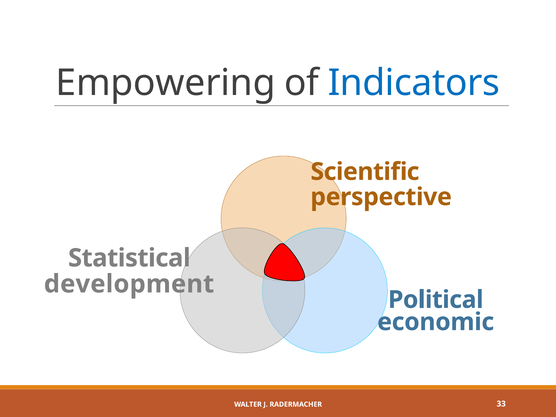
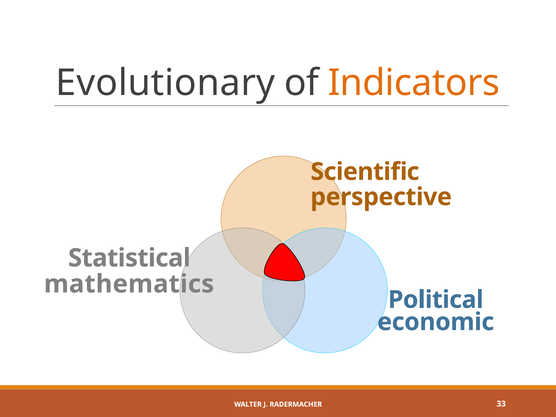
Empowering: Empowering -> Evolutionary
Indicators colour: blue -> orange
development: development -> mathematics
